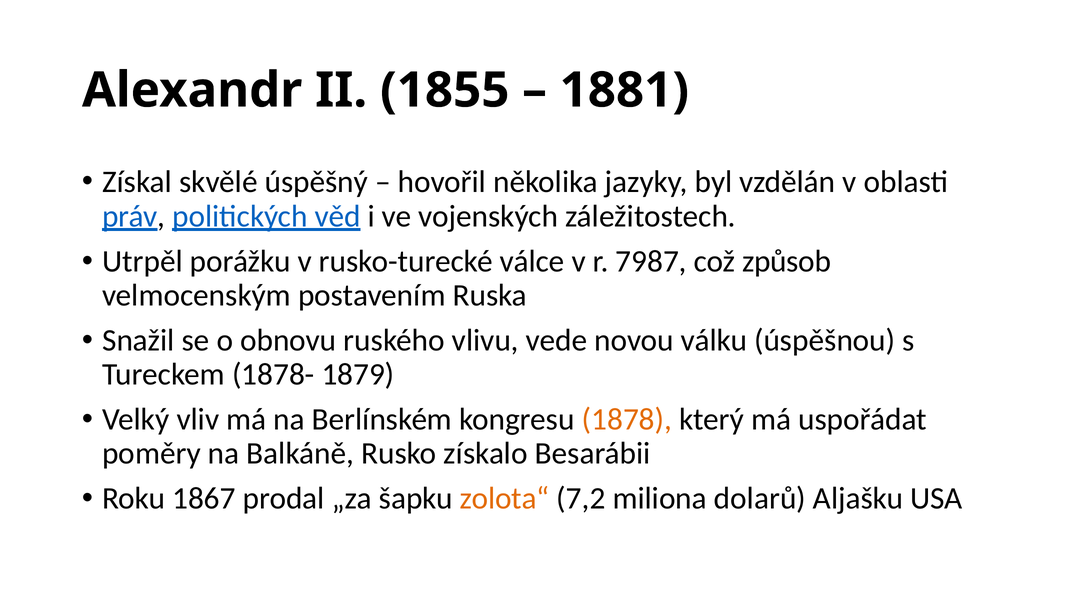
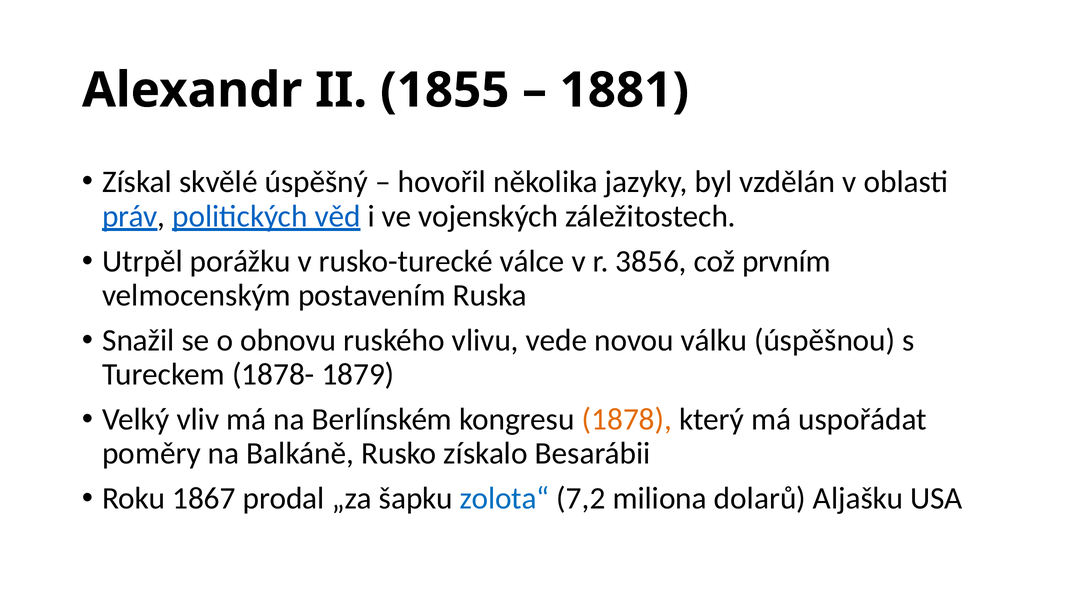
7987: 7987 -> 3856
způsob: způsob -> prvním
zolota“ colour: orange -> blue
